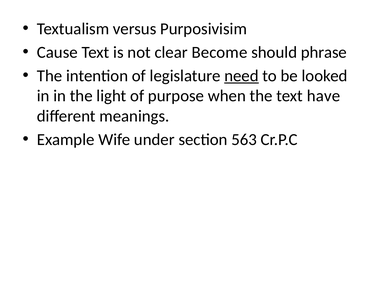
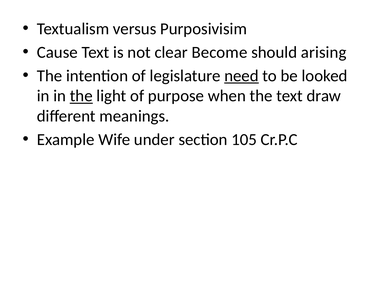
phrase: phrase -> arising
the at (81, 96) underline: none -> present
have: have -> draw
563: 563 -> 105
